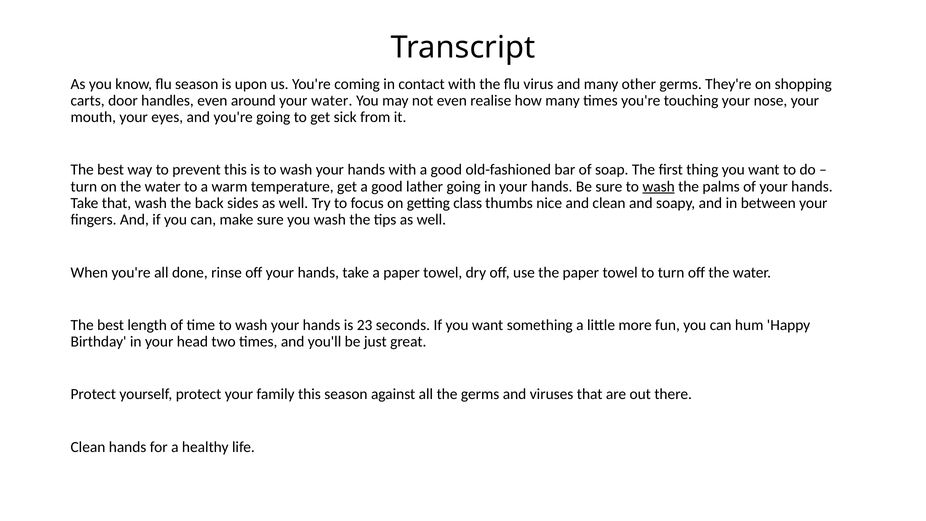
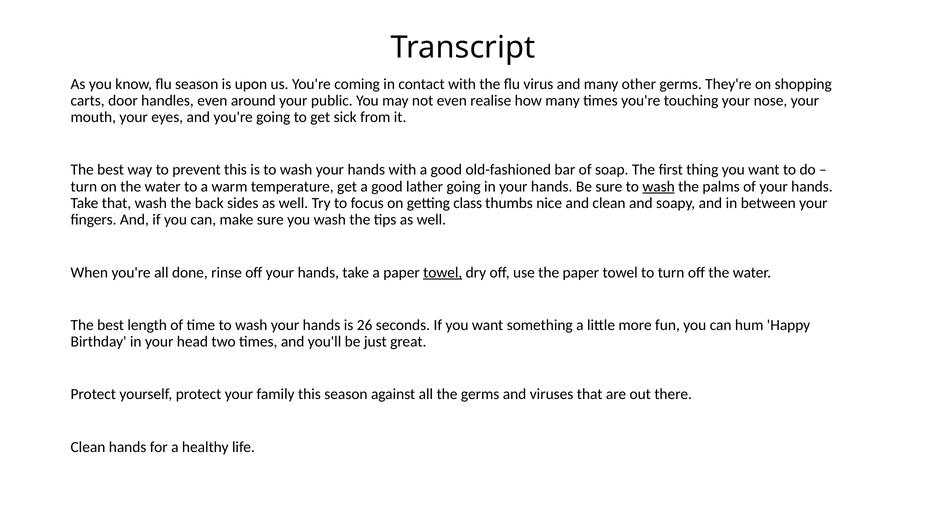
your water: water -> public
towel at (443, 272) underline: none -> present
23: 23 -> 26
